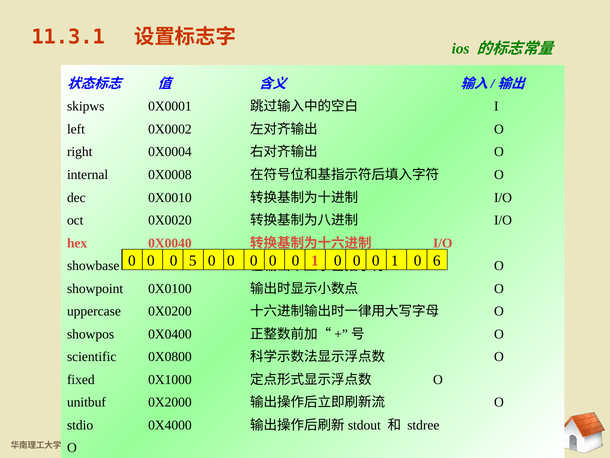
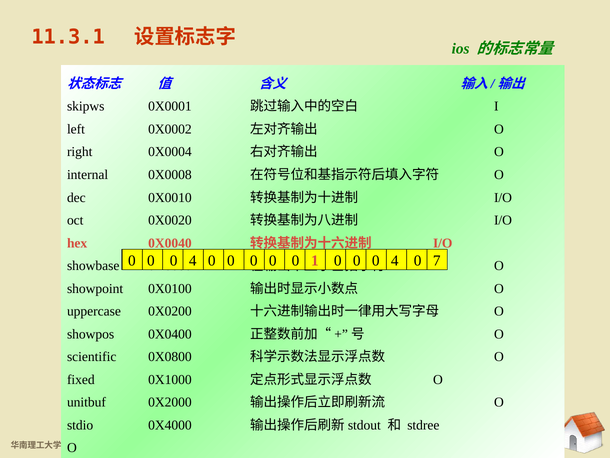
5 at (193, 260): 5 -> 4
1 at (395, 260): 1 -> 4
6: 6 -> 7
